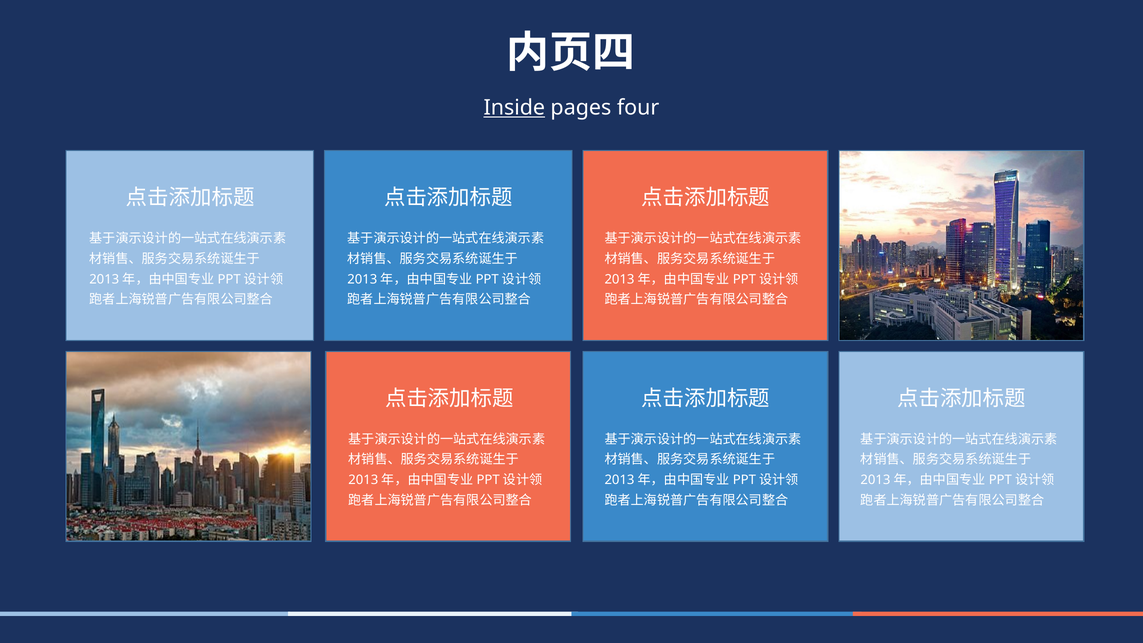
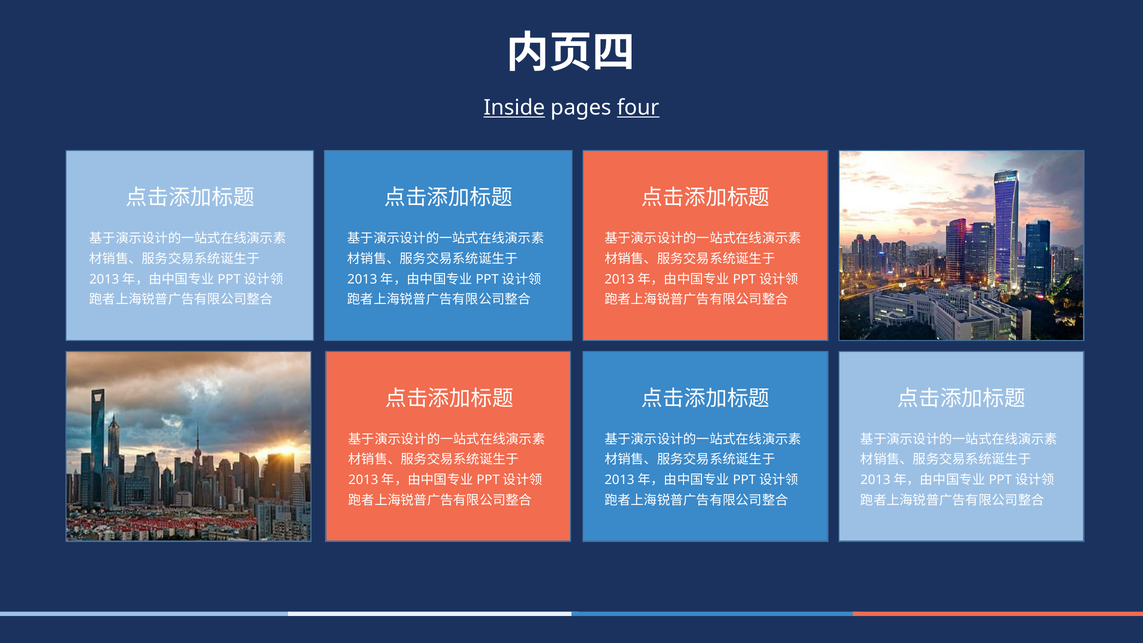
four underline: none -> present
